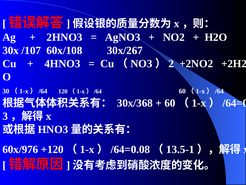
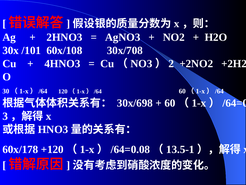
/107: /107 -> /101
30x/267: 30x/267 -> 30x/708
30x/368: 30x/368 -> 30x/698
60x/976: 60x/976 -> 60x/178
